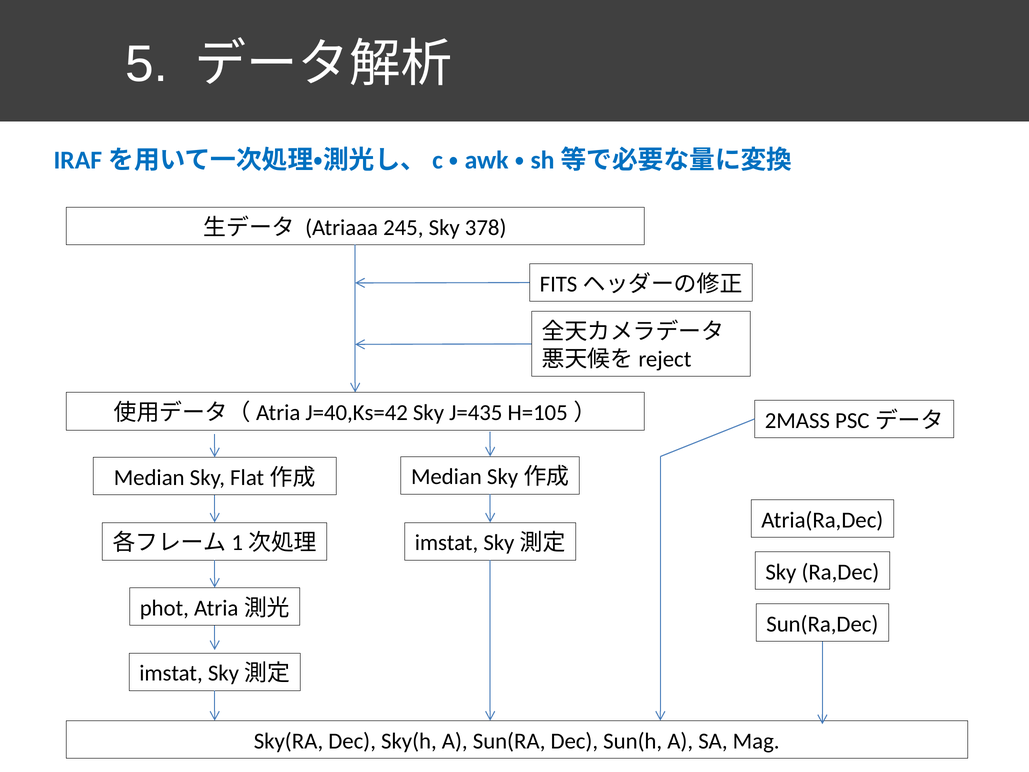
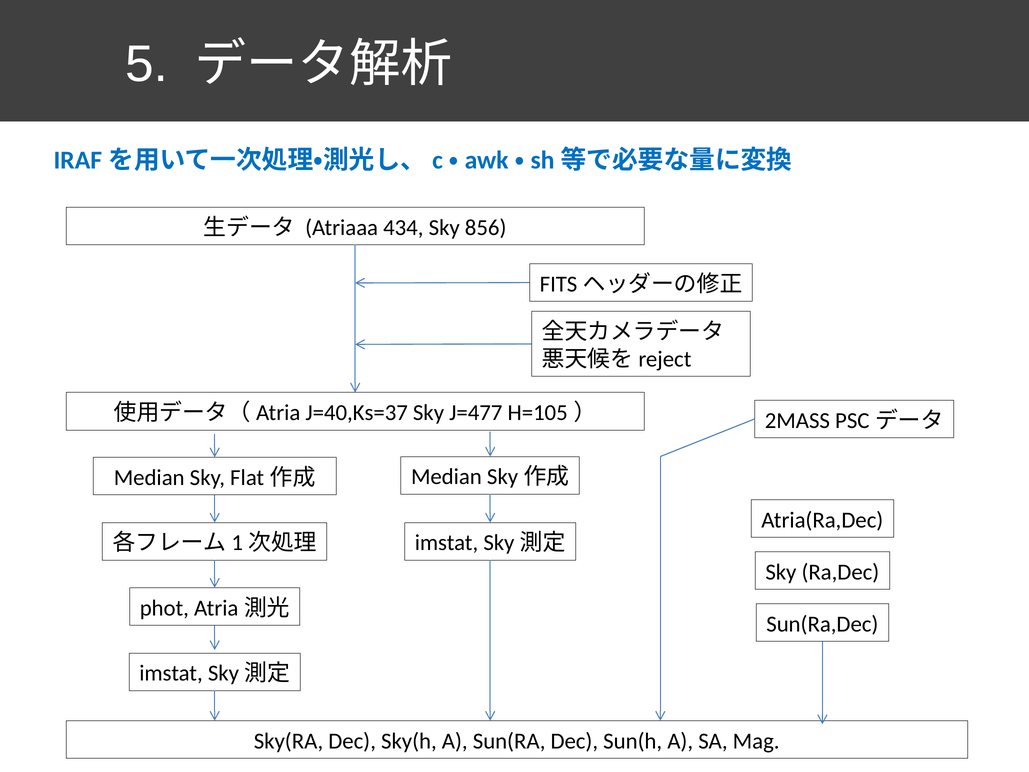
245: 245 -> 434
378: 378 -> 856
J=40,Ks=42: J=40,Ks=42 -> J=40,Ks=37
J=435: J=435 -> J=477
